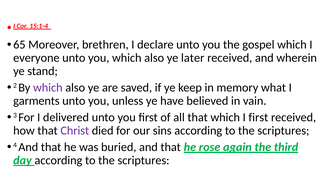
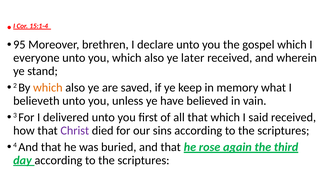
65: 65 -> 95
which at (48, 88) colour: purple -> orange
garments: garments -> believeth
I first: first -> said
